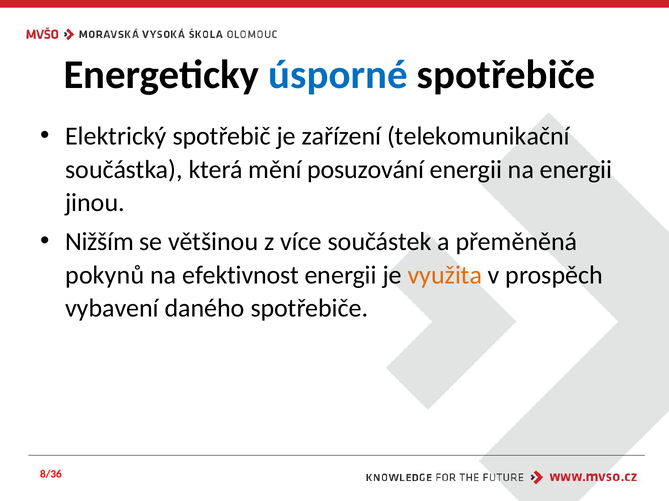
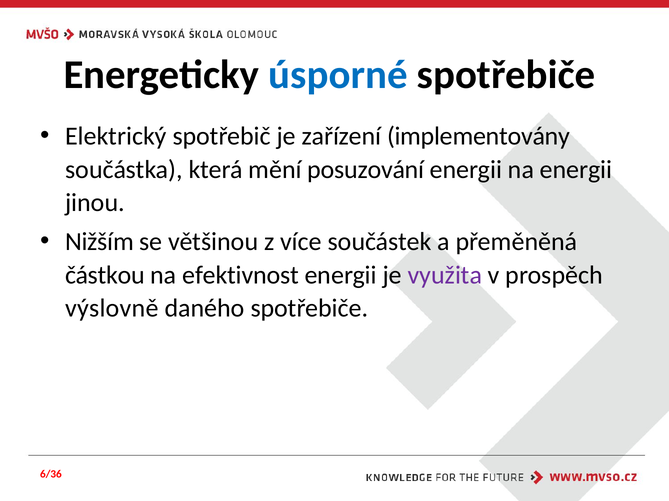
telekomunikační: telekomunikační -> implementovány
pokynů: pokynů -> částkou
využita colour: orange -> purple
vybavení: vybavení -> výslovně
8/36: 8/36 -> 6/36
